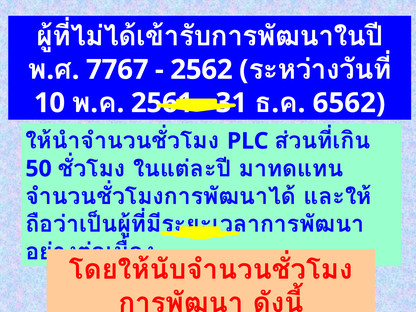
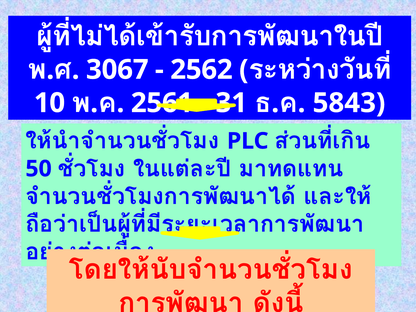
7767: 7767 -> 3067
6562: 6562 -> 5843
